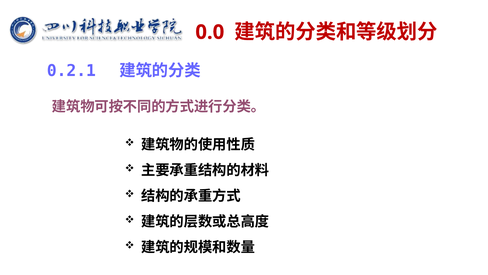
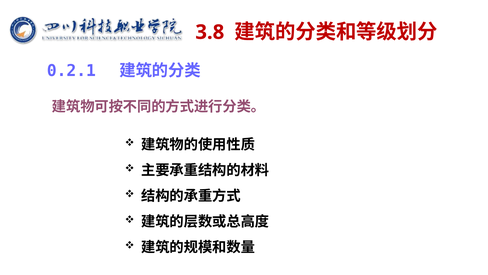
0.0: 0.0 -> 3.8
